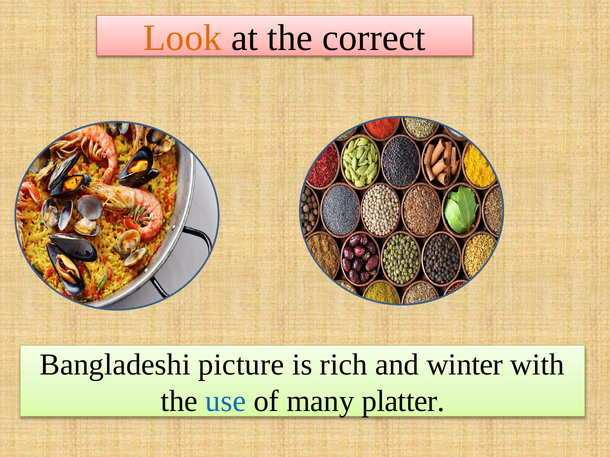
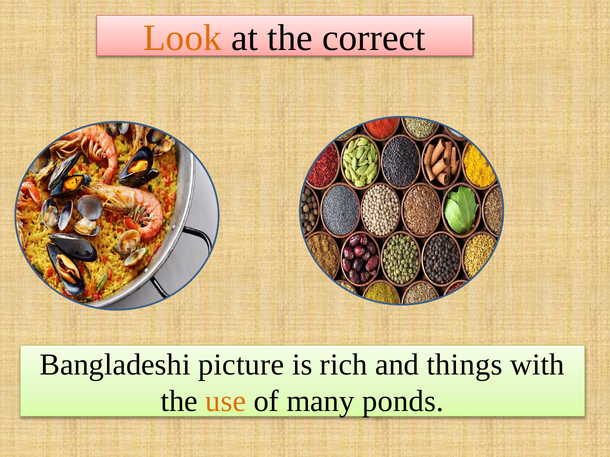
winter: winter -> things
use colour: blue -> orange
platter: platter -> ponds
